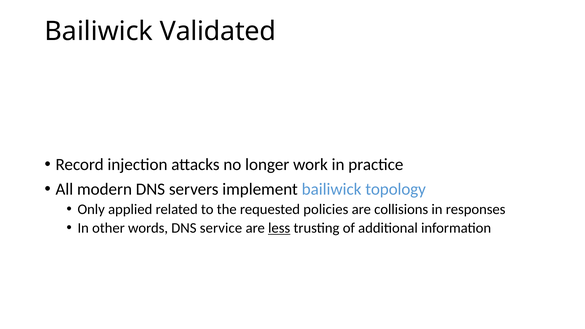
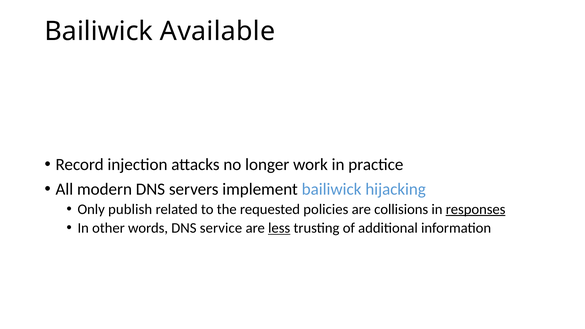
Validated: Validated -> Available
topology: topology -> hijacking
applied: applied -> publish
responses underline: none -> present
